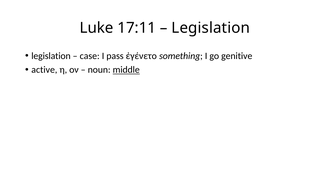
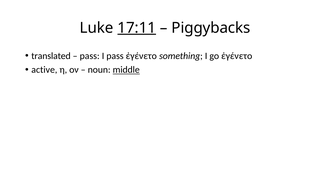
17:11 underline: none -> present
Legislation at (211, 28): Legislation -> Piggybacks
legislation at (51, 56): legislation -> translated
case at (90, 56): case -> pass
go genitive: genitive -> ἐγένετο
